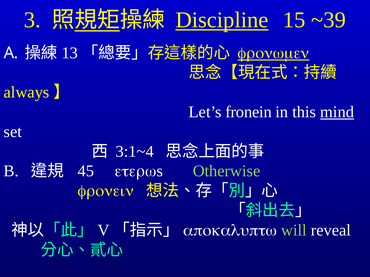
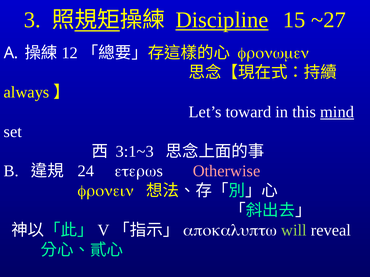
~39: ~39 -> ~27
13: 13 -> 12
fronwmen underline: present -> none
Let’s fronein: fronein -> toward
3:1~4: 3:1~4 -> 3:1~3
45: 45 -> 24
Otherwise colour: light green -> pink
